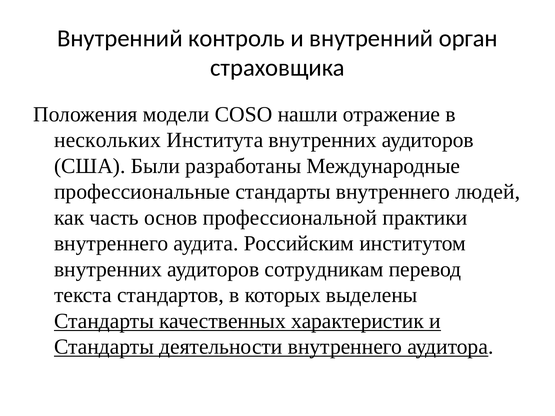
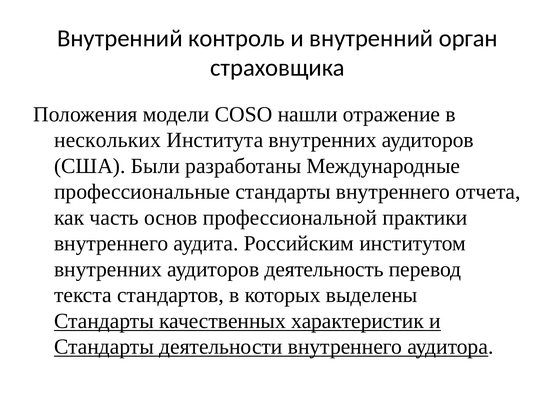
людей: людей -> отчета
сотрудникам: сотрудникам -> деятельность
